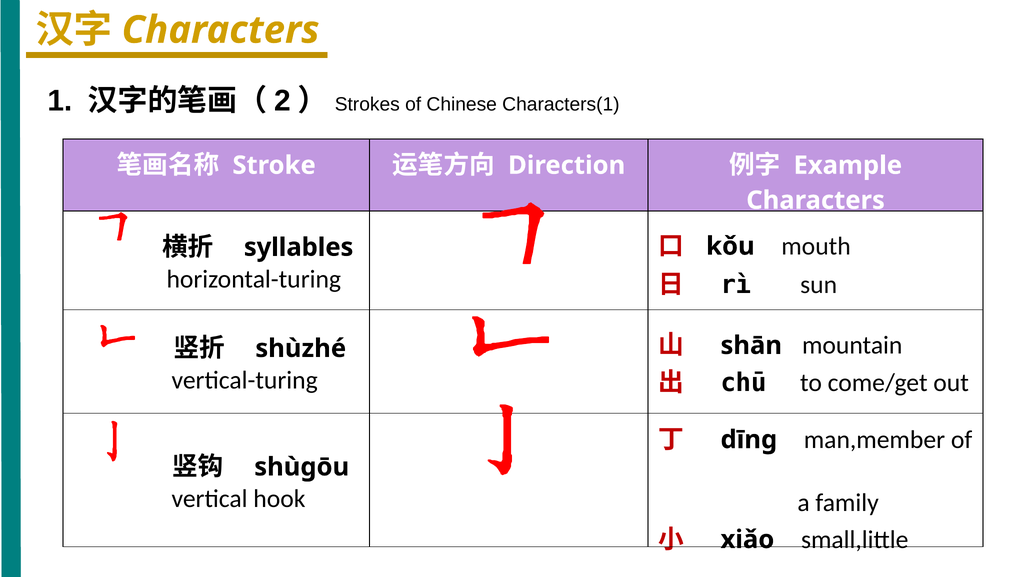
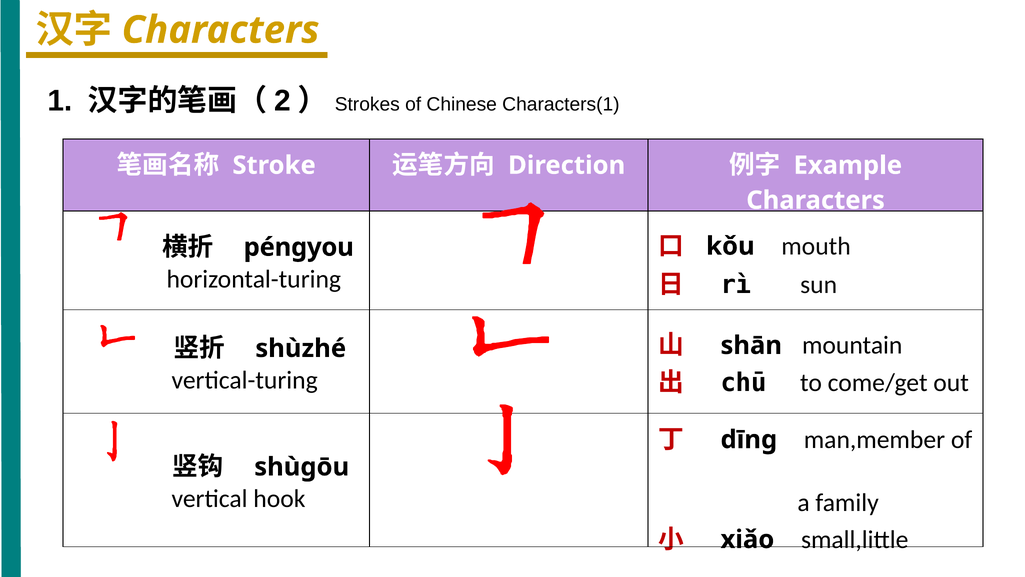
syllables: syllables -> pénɡyou
